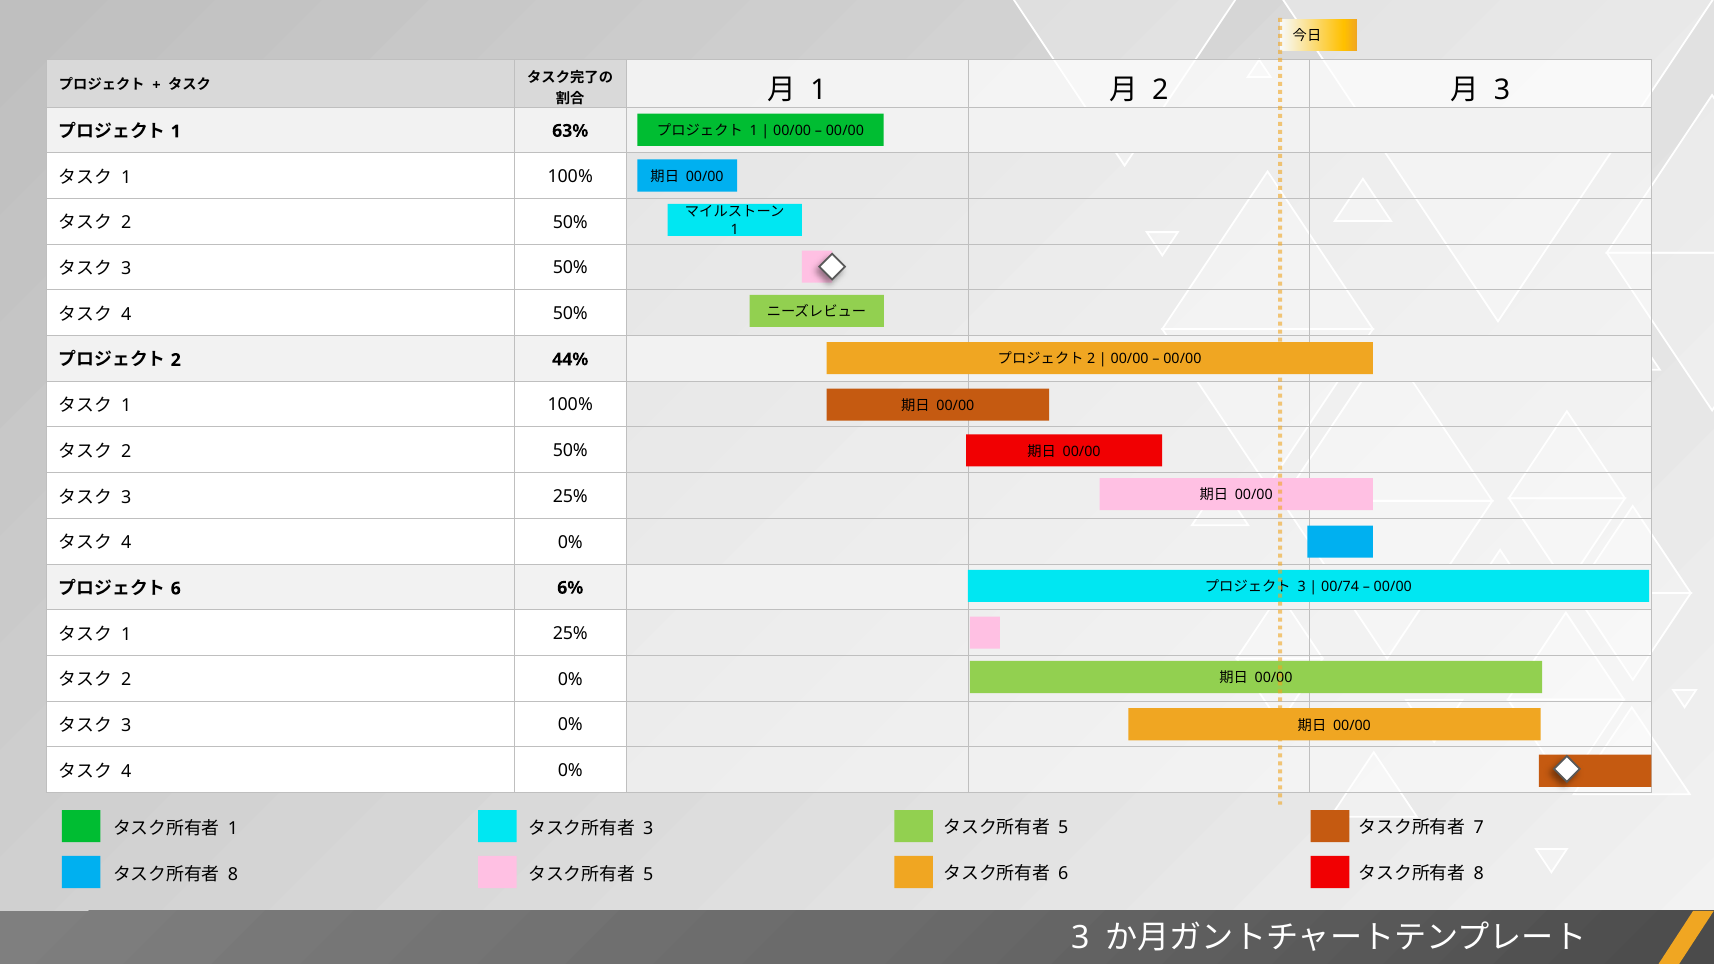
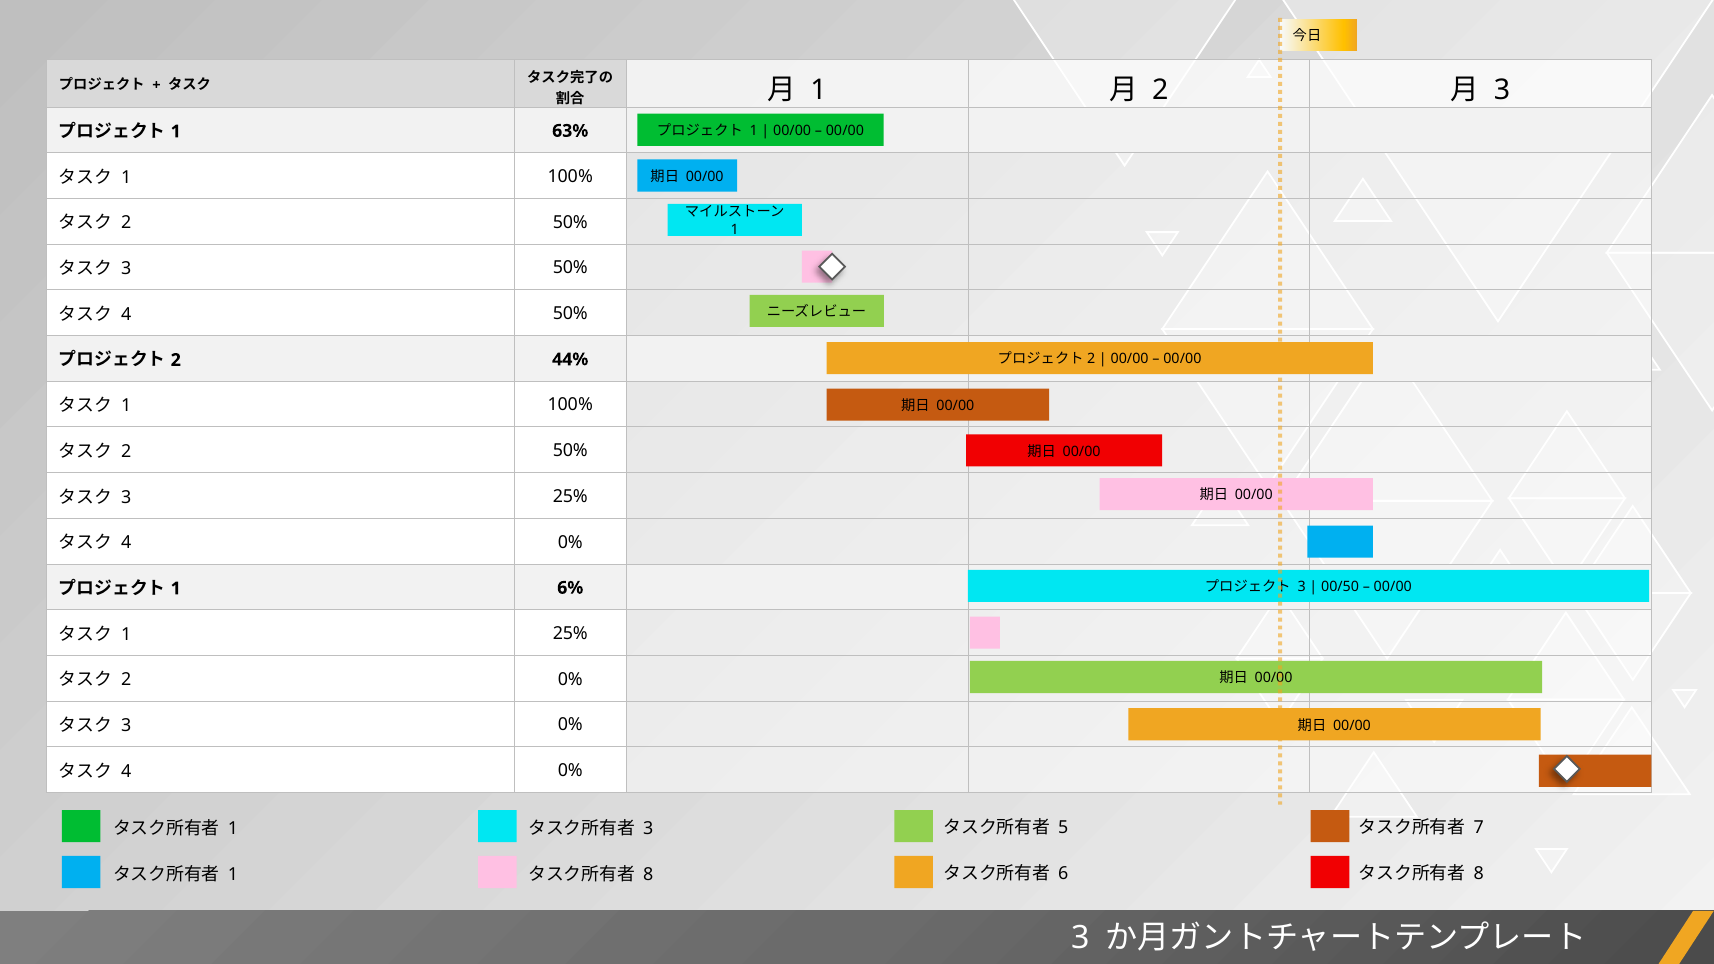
00/74: 00/74 -> 00/50
6 at (176, 589): 6 -> 1
5 at (648, 874): 5 -> 8
8 at (233, 874): 8 -> 1
